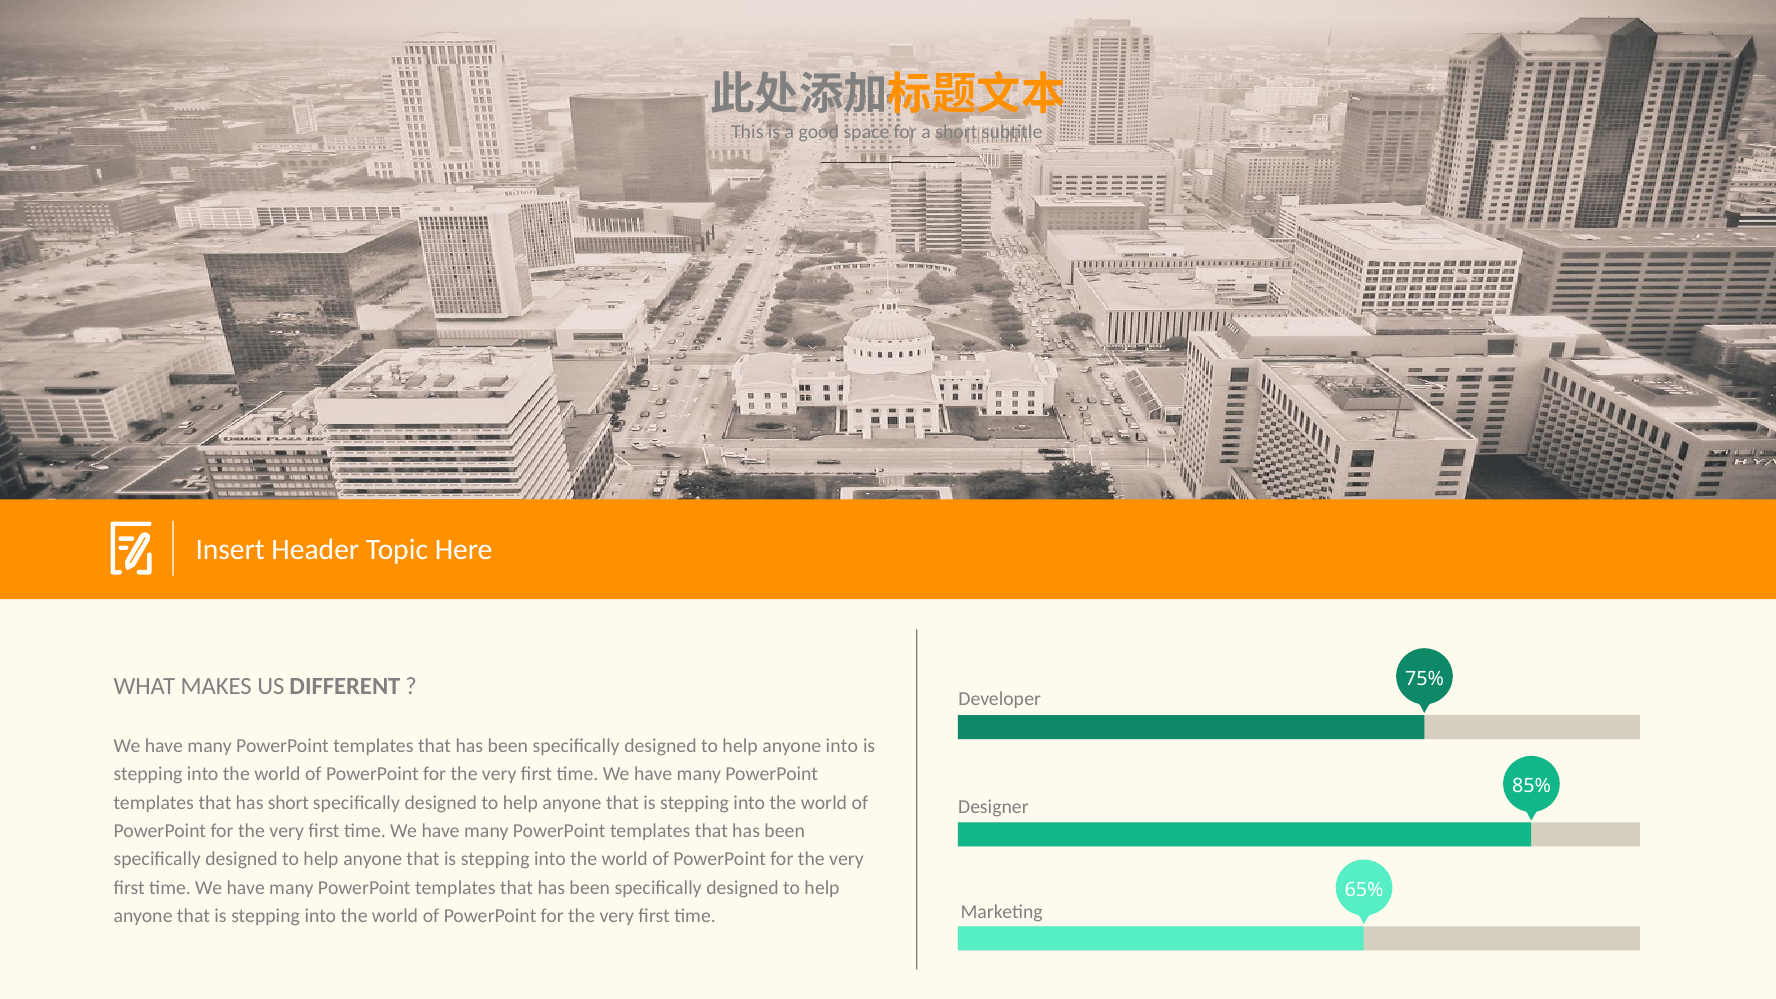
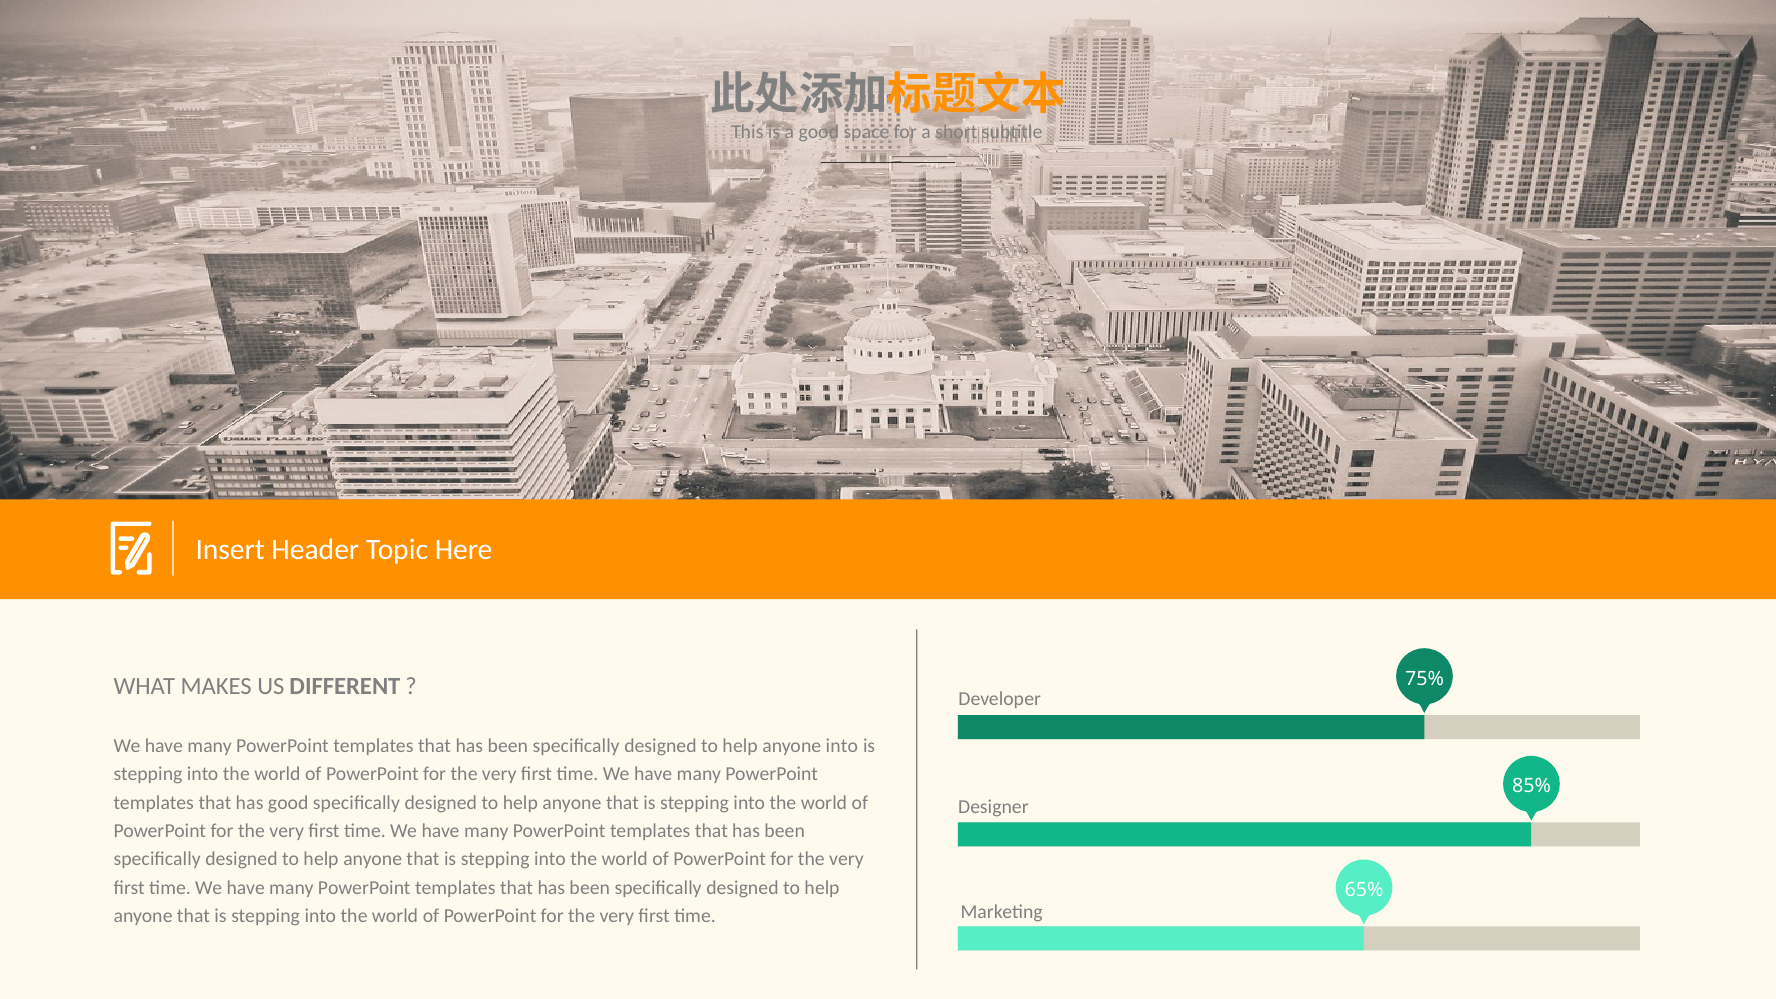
has short: short -> good
